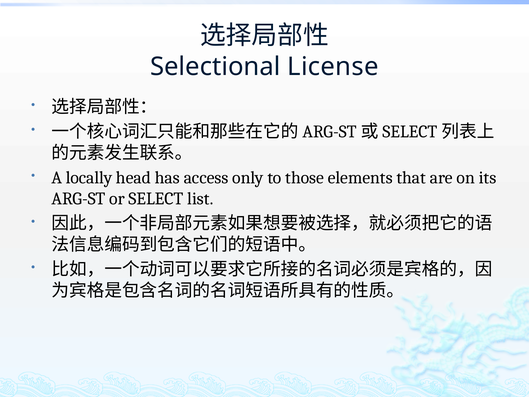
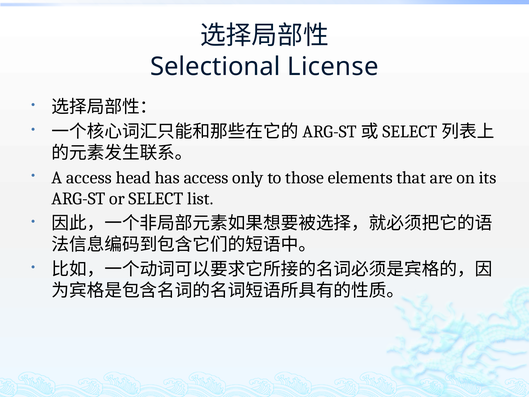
A locally: locally -> access
